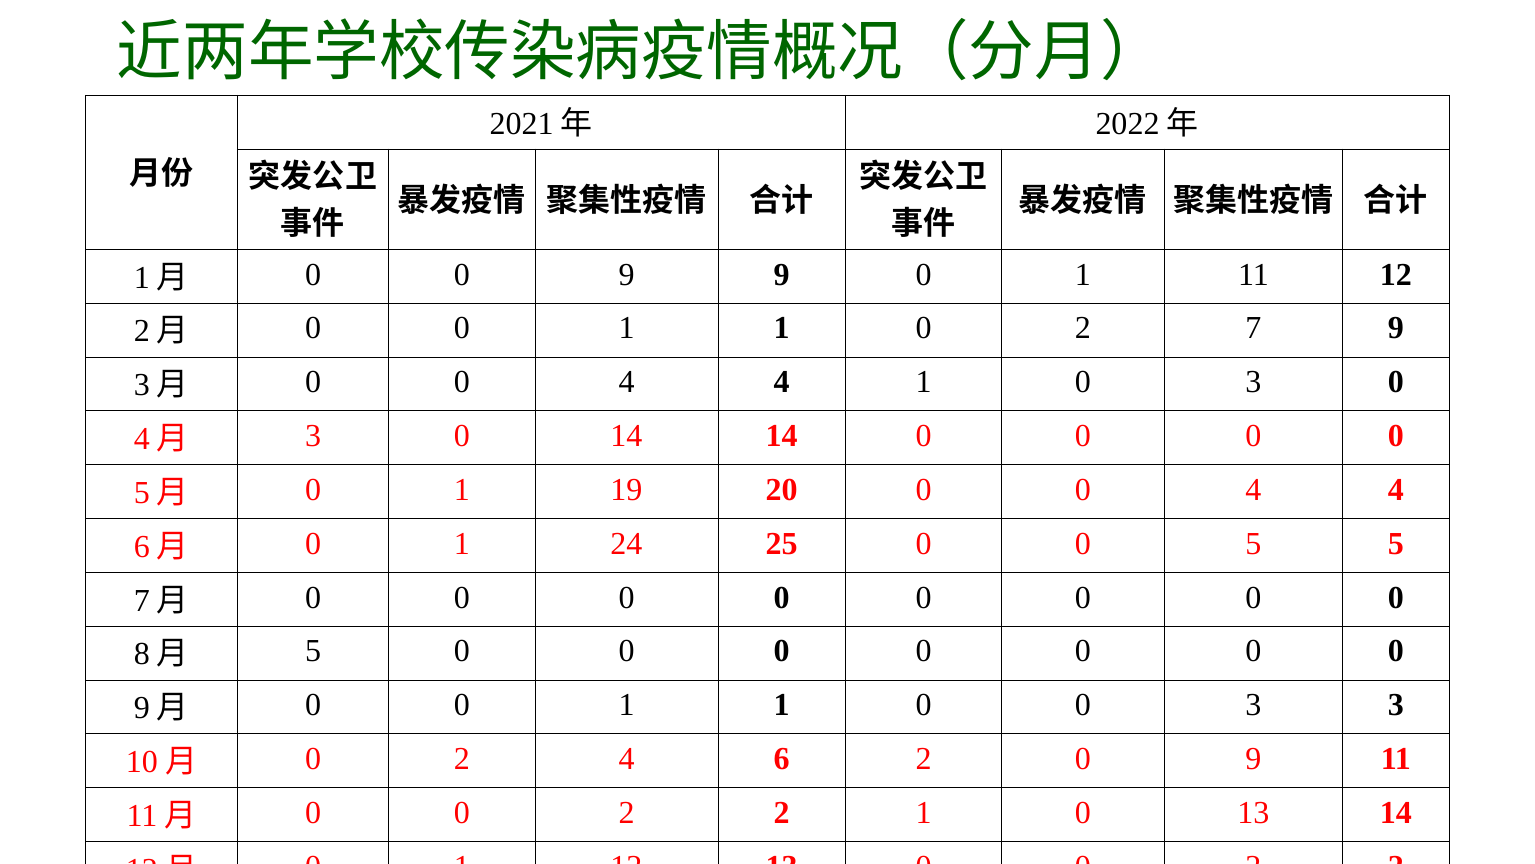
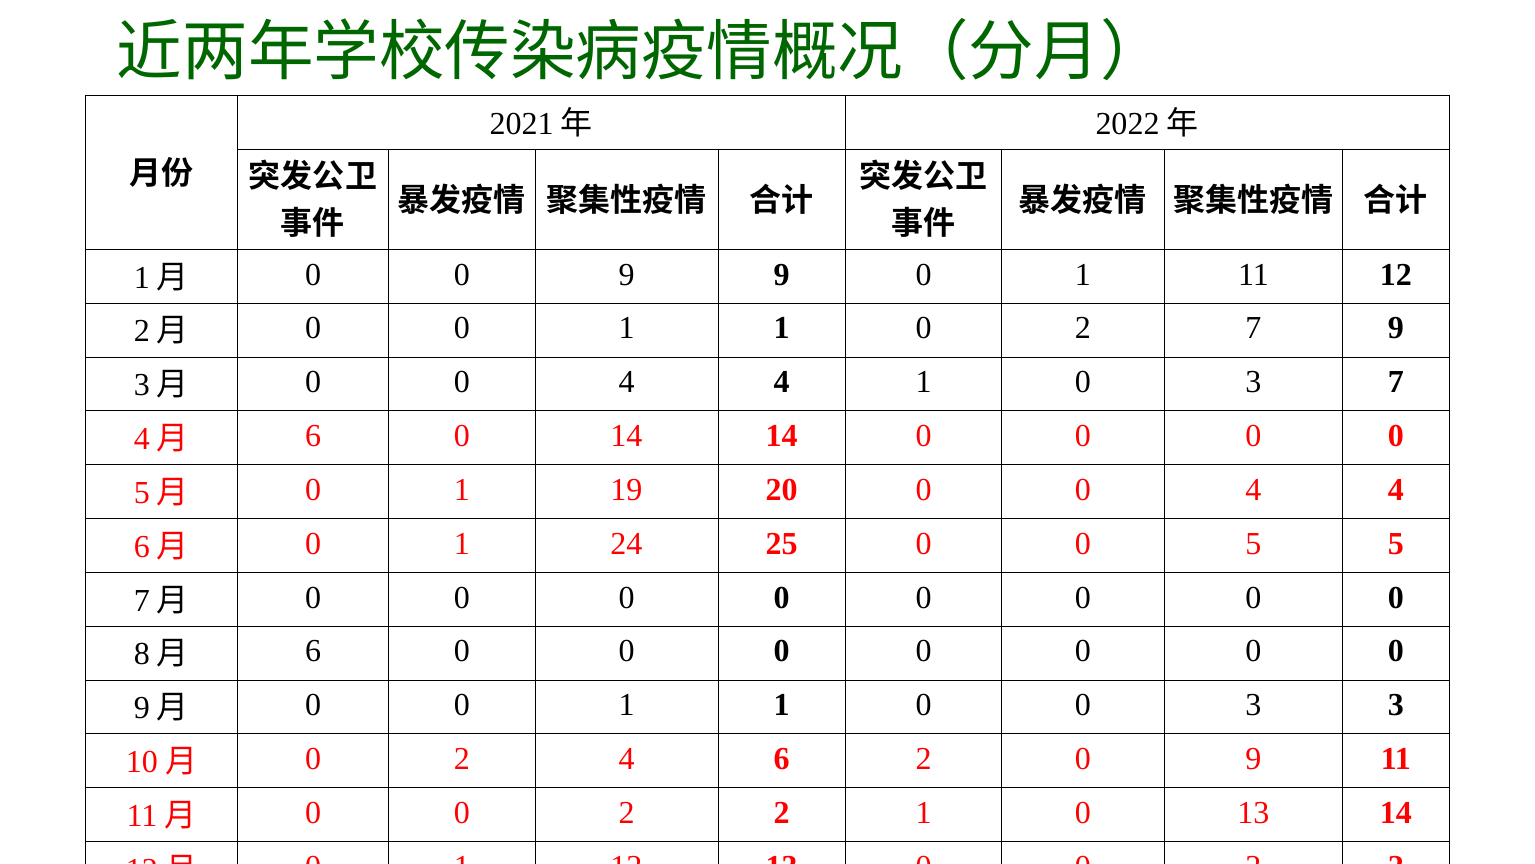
0 3 0: 0 -> 7
3 at (313, 436): 3 -> 6
5 at (313, 651): 5 -> 6
